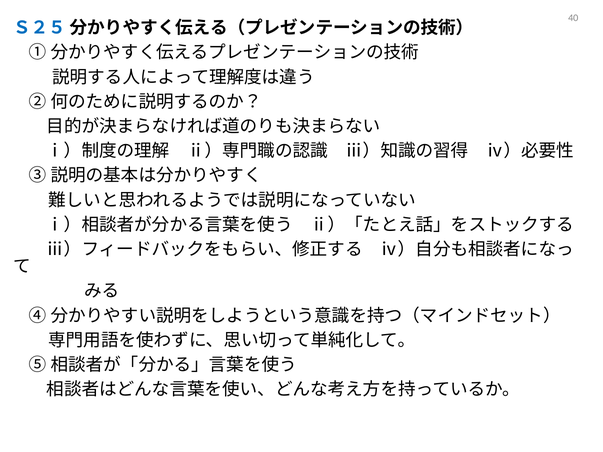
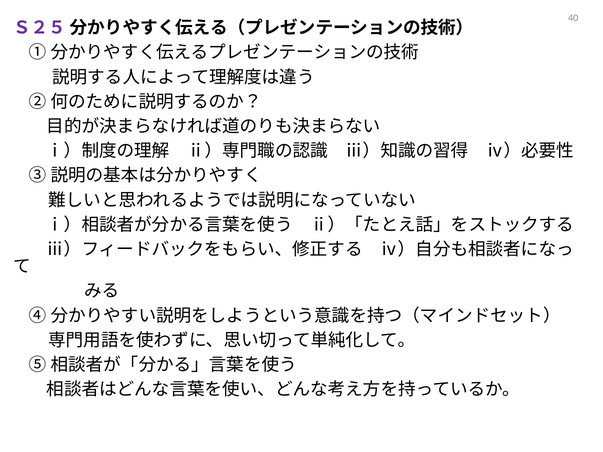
Ｓ２５ colour: blue -> purple
